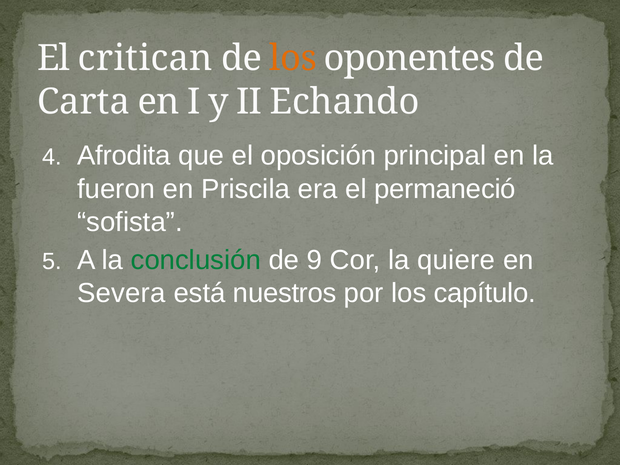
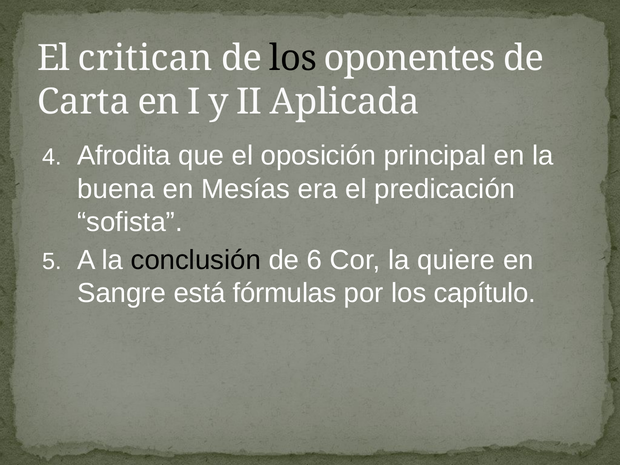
los at (293, 58) colour: orange -> black
Echando: Echando -> Aplicada
fueron: fueron -> buena
Priscila: Priscila -> Mesías
permaneció: permaneció -> predicación
conclusión colour: green -> black
9: 9 -> 6
Severa: Severa -> Sangre
nuestros: nuestros -> fórmulas
